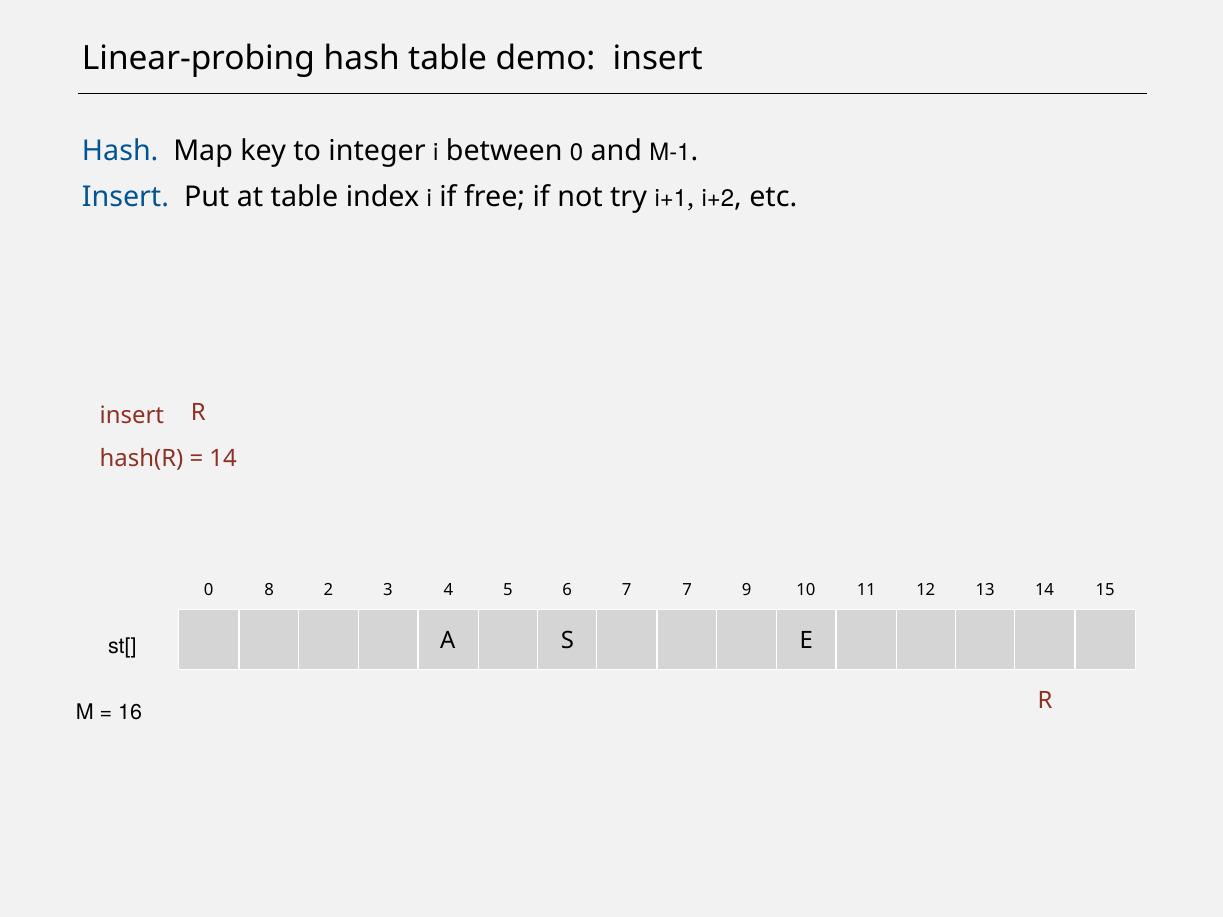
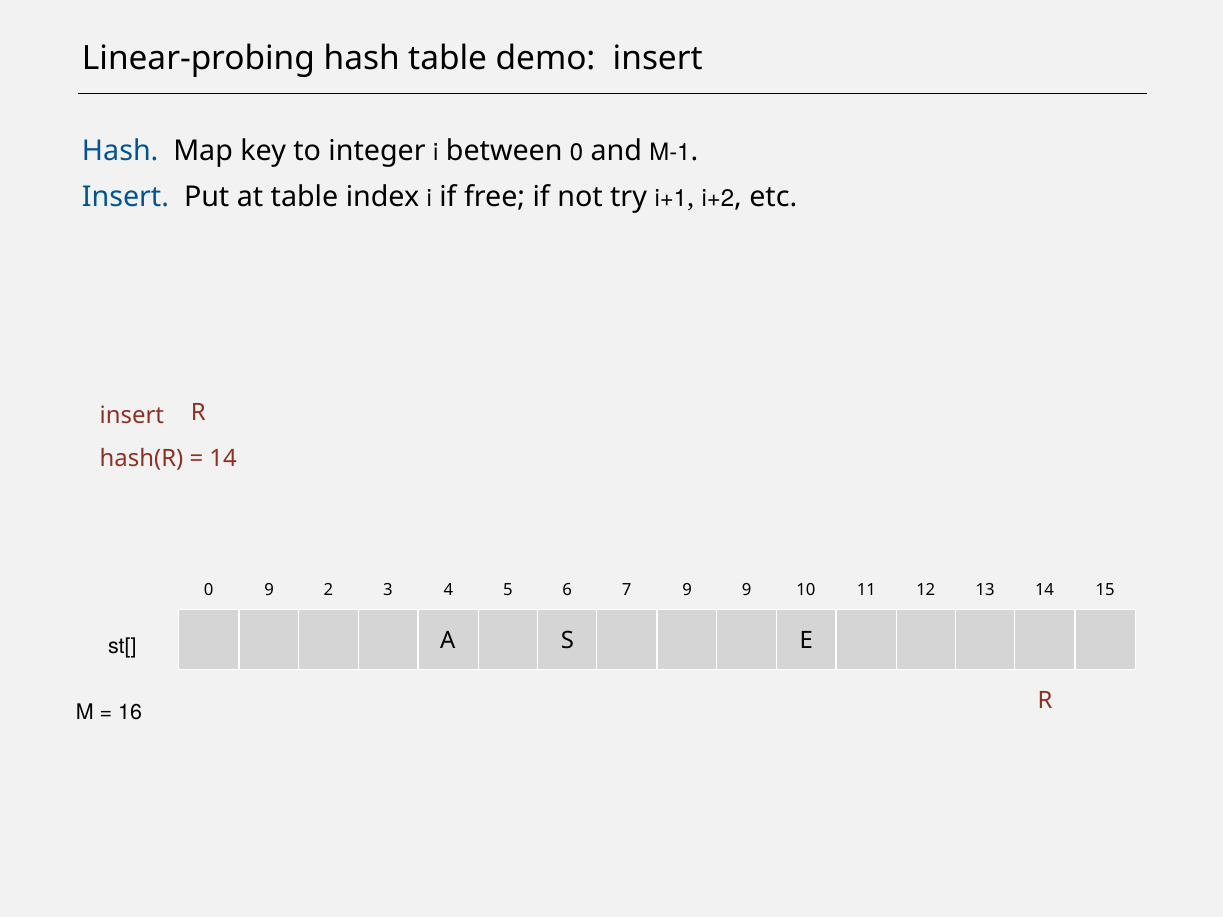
0 8: 8 -> 9
7 7: 7 -> 9
